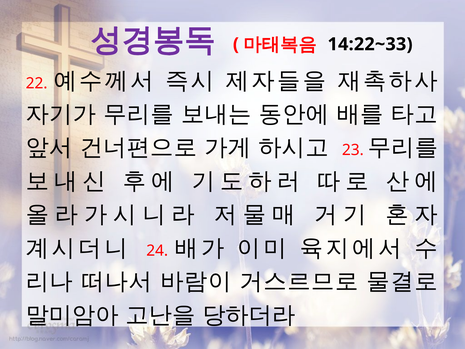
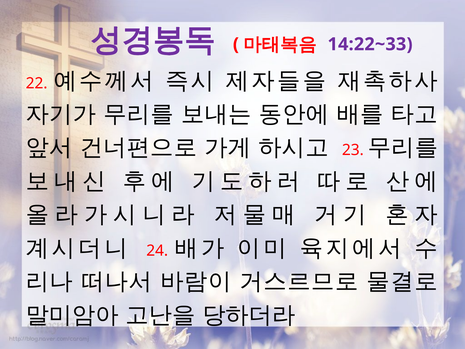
14:22~33 colour: black -> purple
